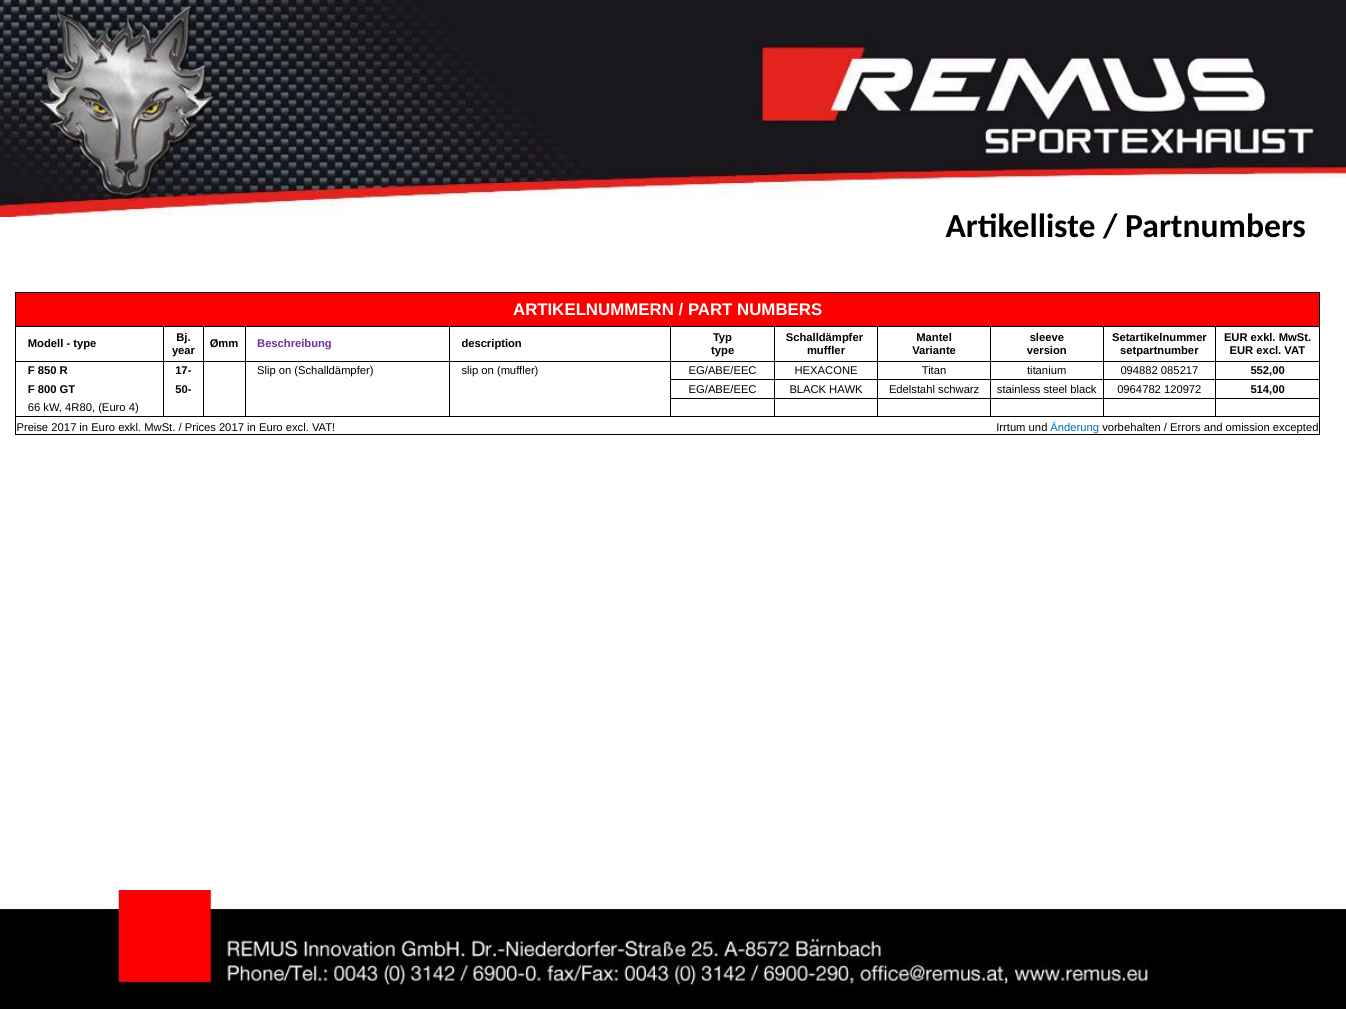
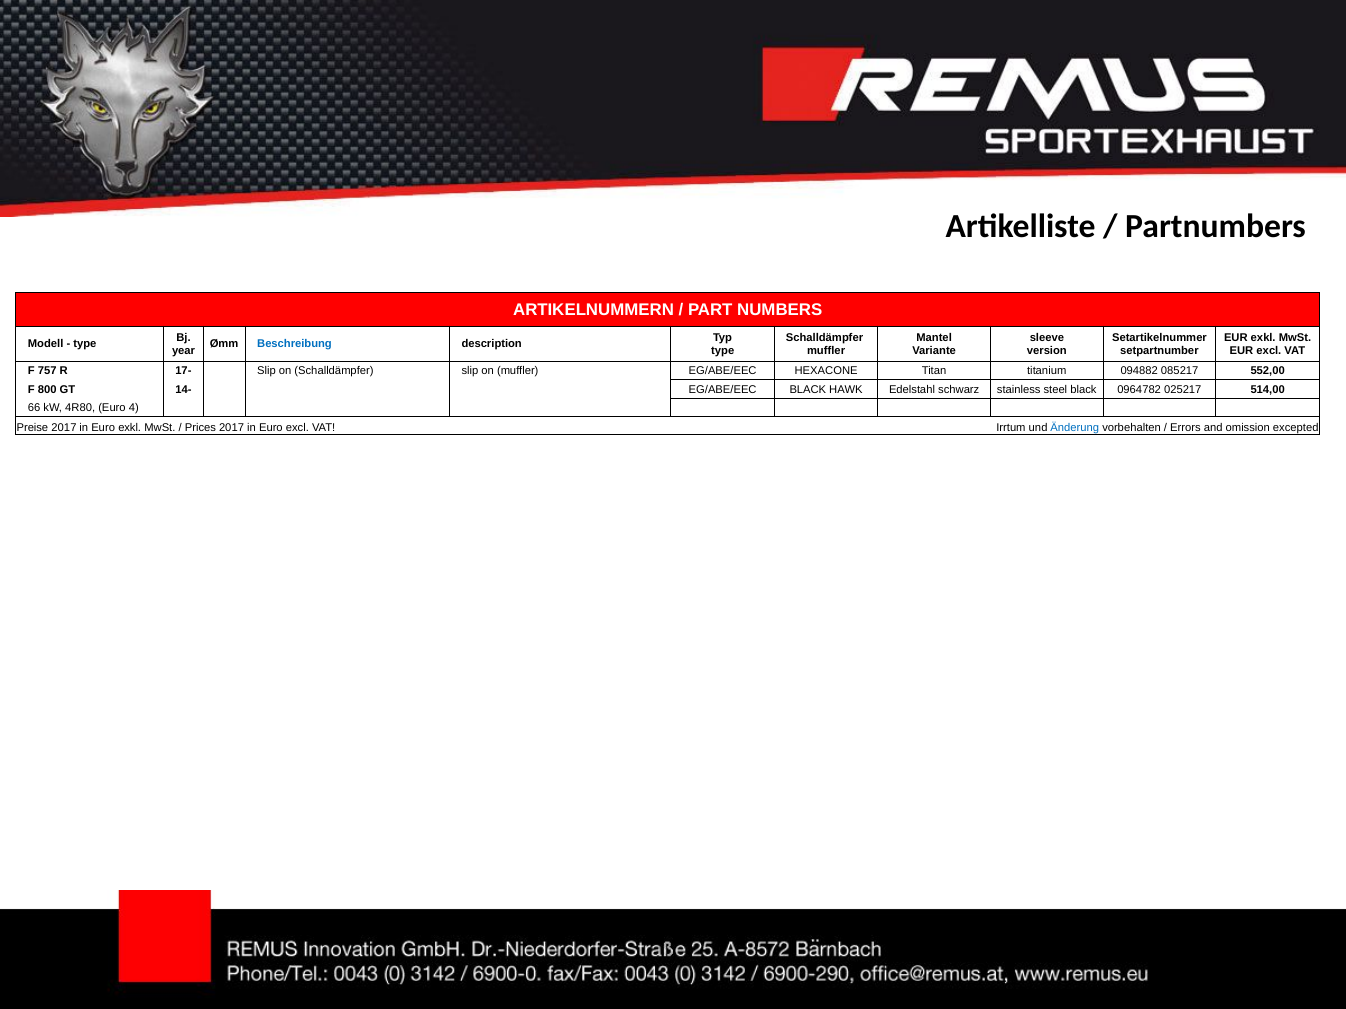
Beschreibung colour: purple -> blue
850: 850 -> 757
50-: 50- -> 14-
120972: 120972 -> 025217
